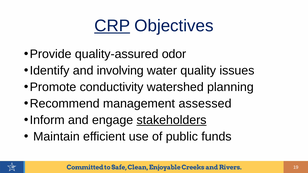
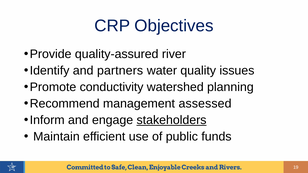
CRP underline: present -> none
odor: odor -> river
involving: involving -> partners
